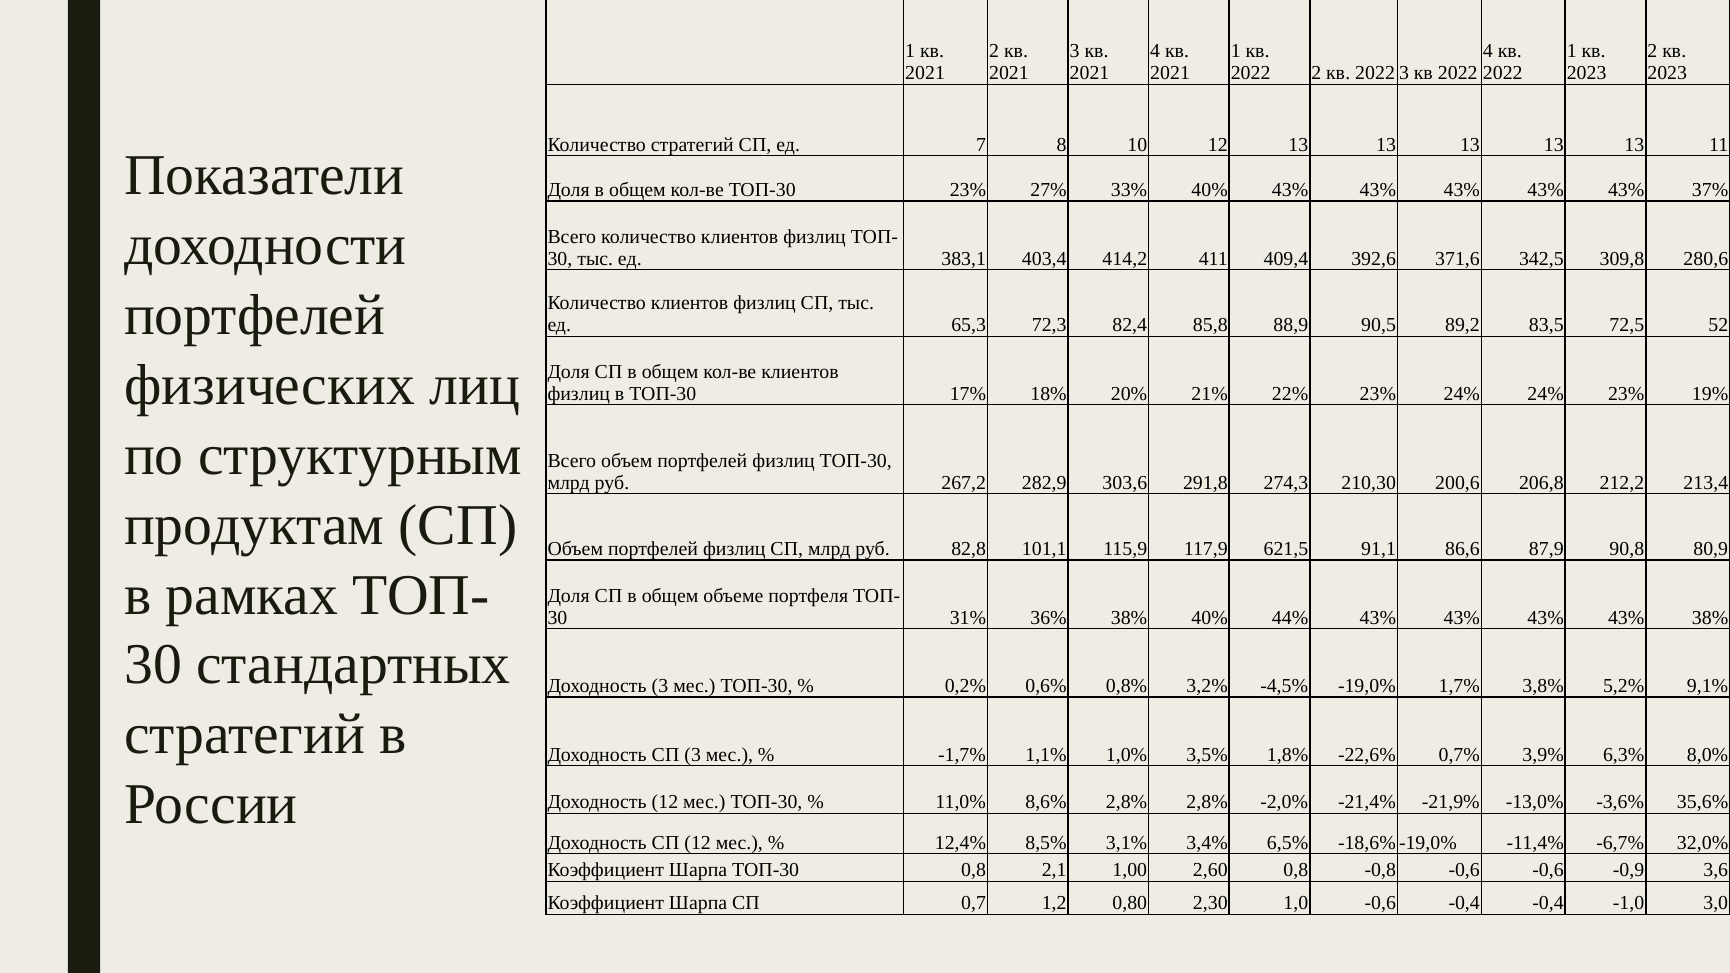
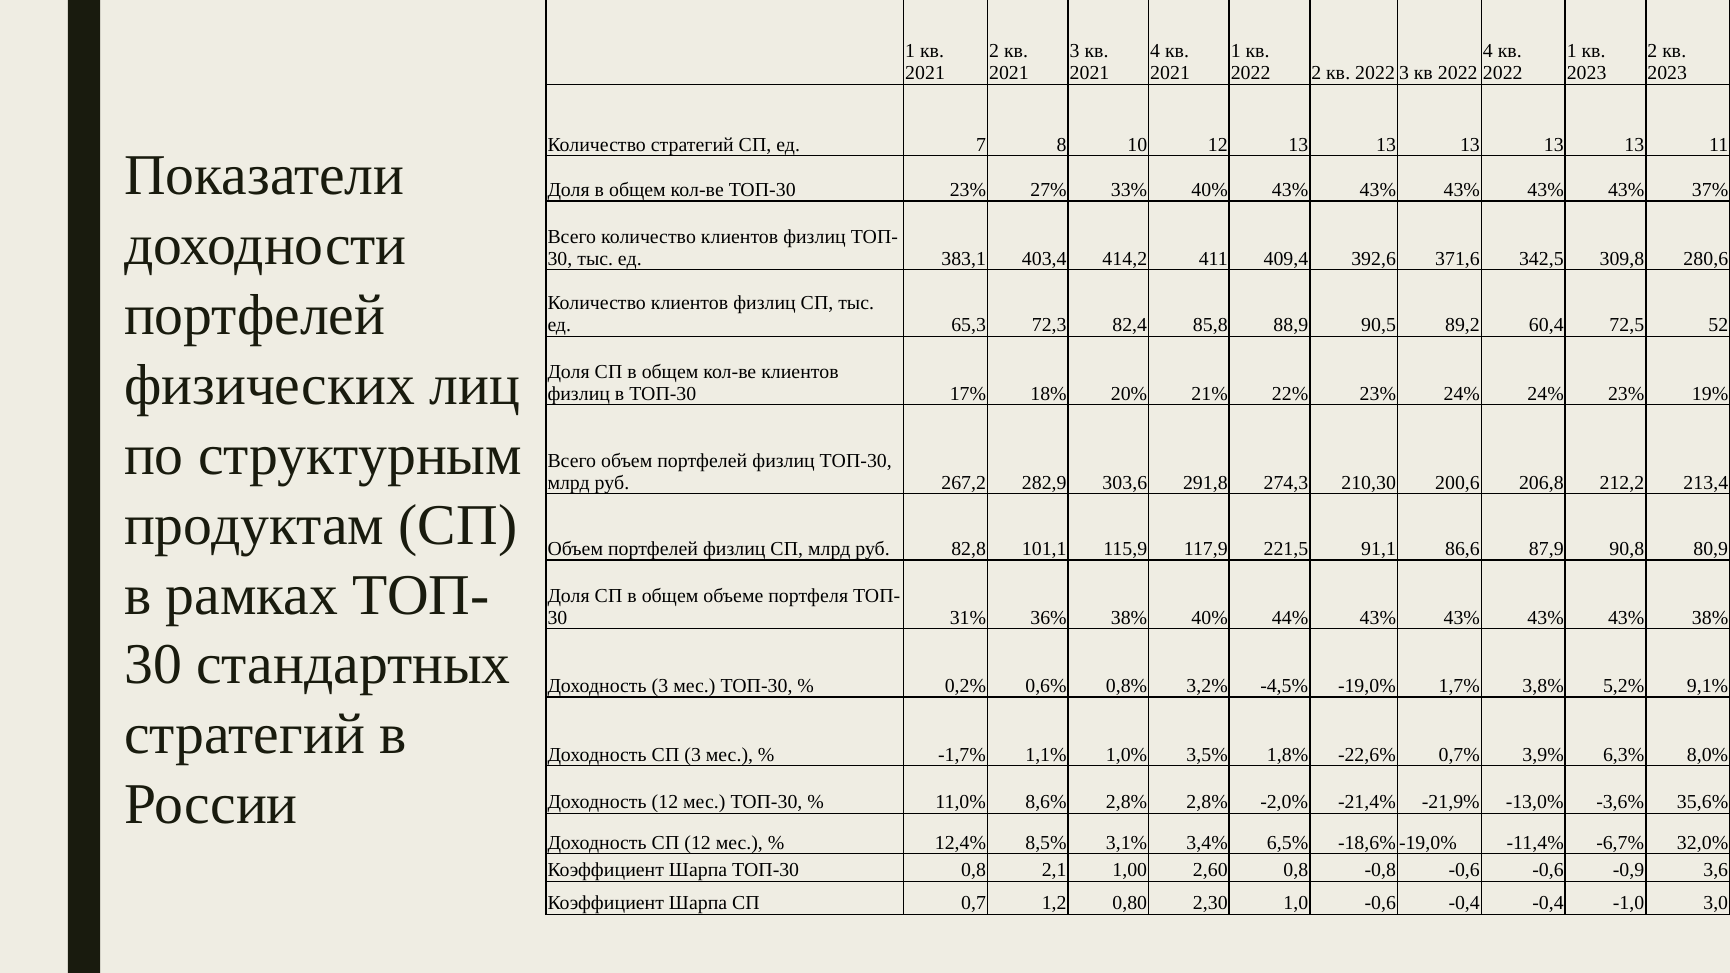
83,5: 83,5 -> 60,4
621,5: 621,5 -> 221,5
